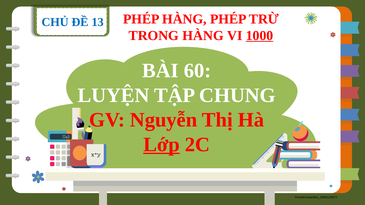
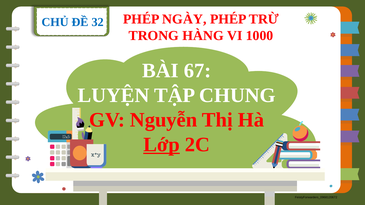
13: 13 -> 32
PHÉP HÀNG: HÀNG -> NGÀY
1000 underline: present -> none
60: 60 -> 67
